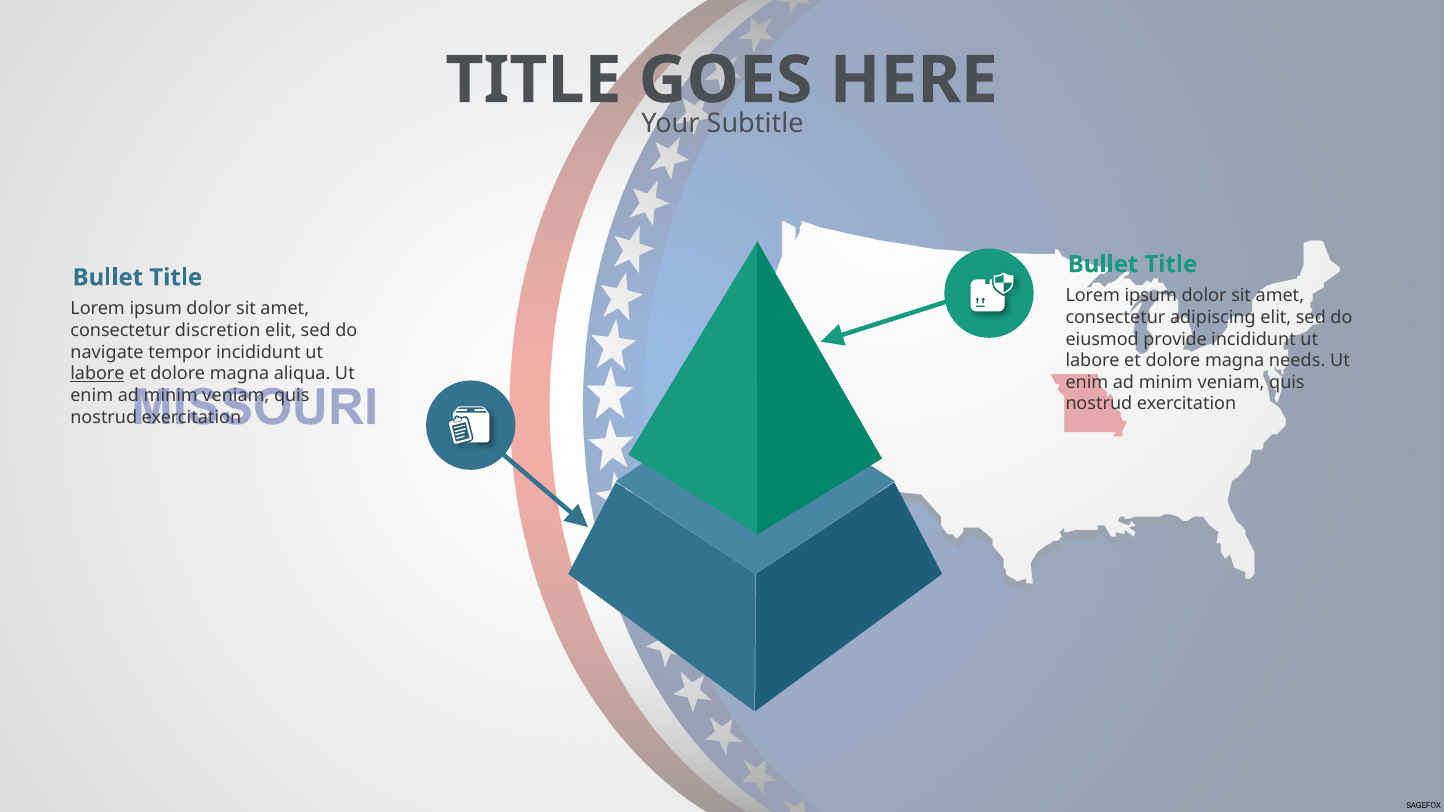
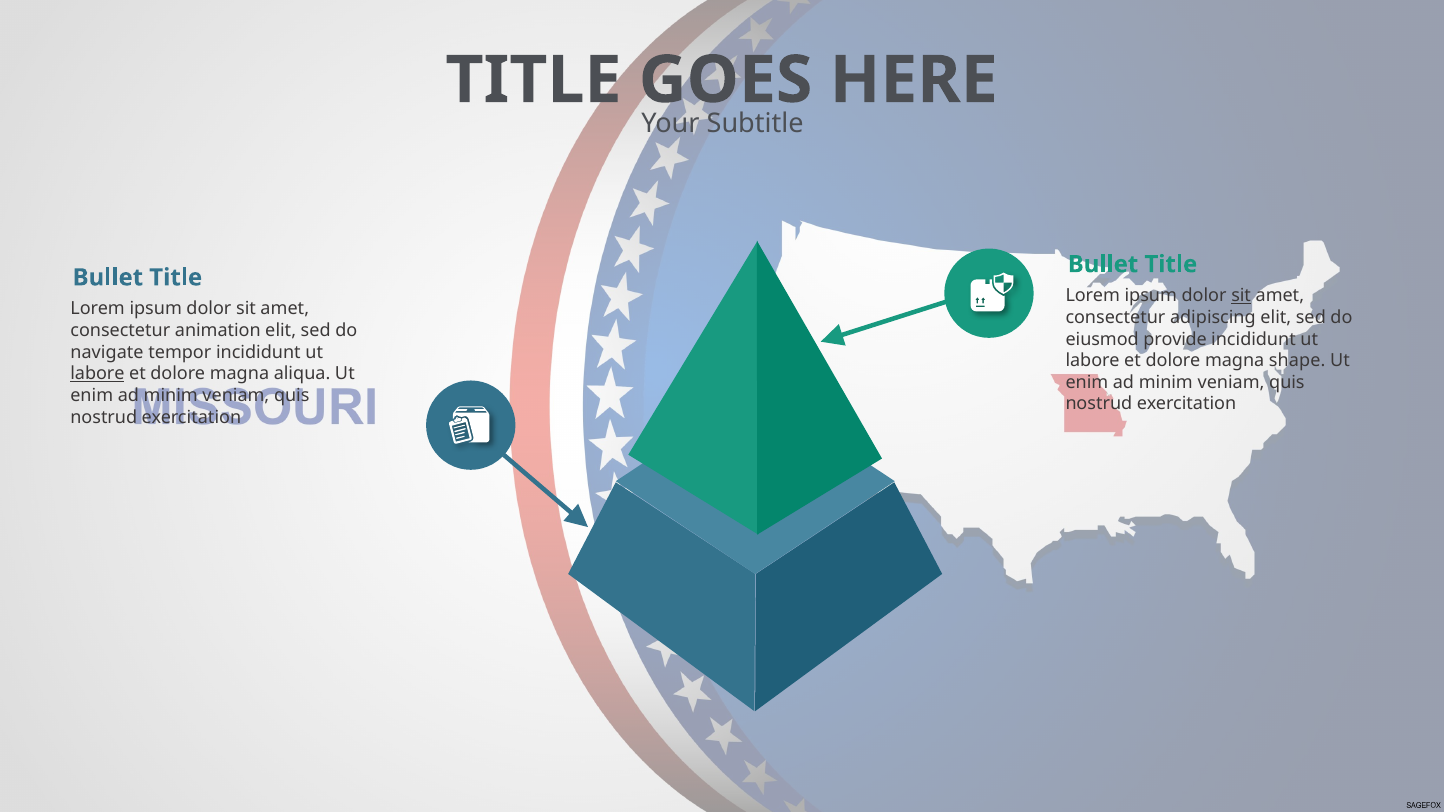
sit at (1241, 296) underline: none -> present
discretion: discretion -> animation
needs: needs -> shape
